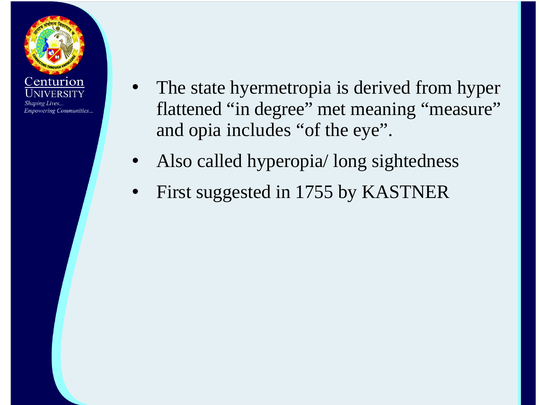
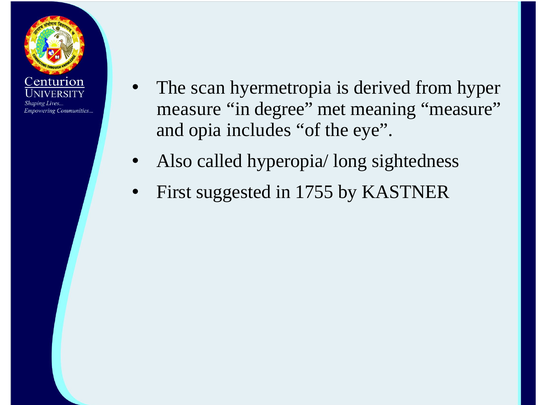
state: state -> scan
flattened at (189, 109): flattened -> measure
